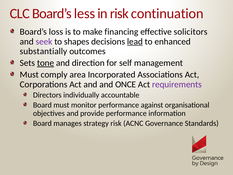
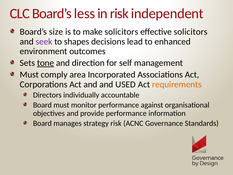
continuation: continuation -> independent
loss: loss -> size
make financing: financing -> solicitors
lead underline: present -> none
substantially: substantially -> environment
ONCE: ONCE -> USED
requirements colour: purple -> orange
